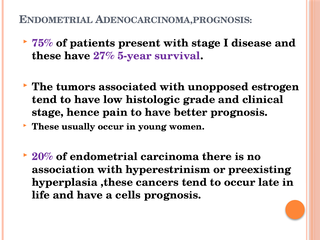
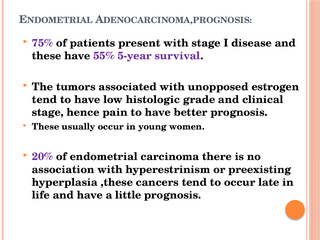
27%: 27% -> 55%
cells: cells -> little
